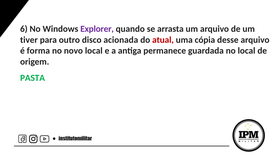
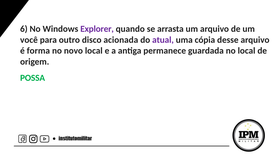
tiver: tiver -> você
atual colour: red -> purple
PASTA: PASTA -> POSSA
